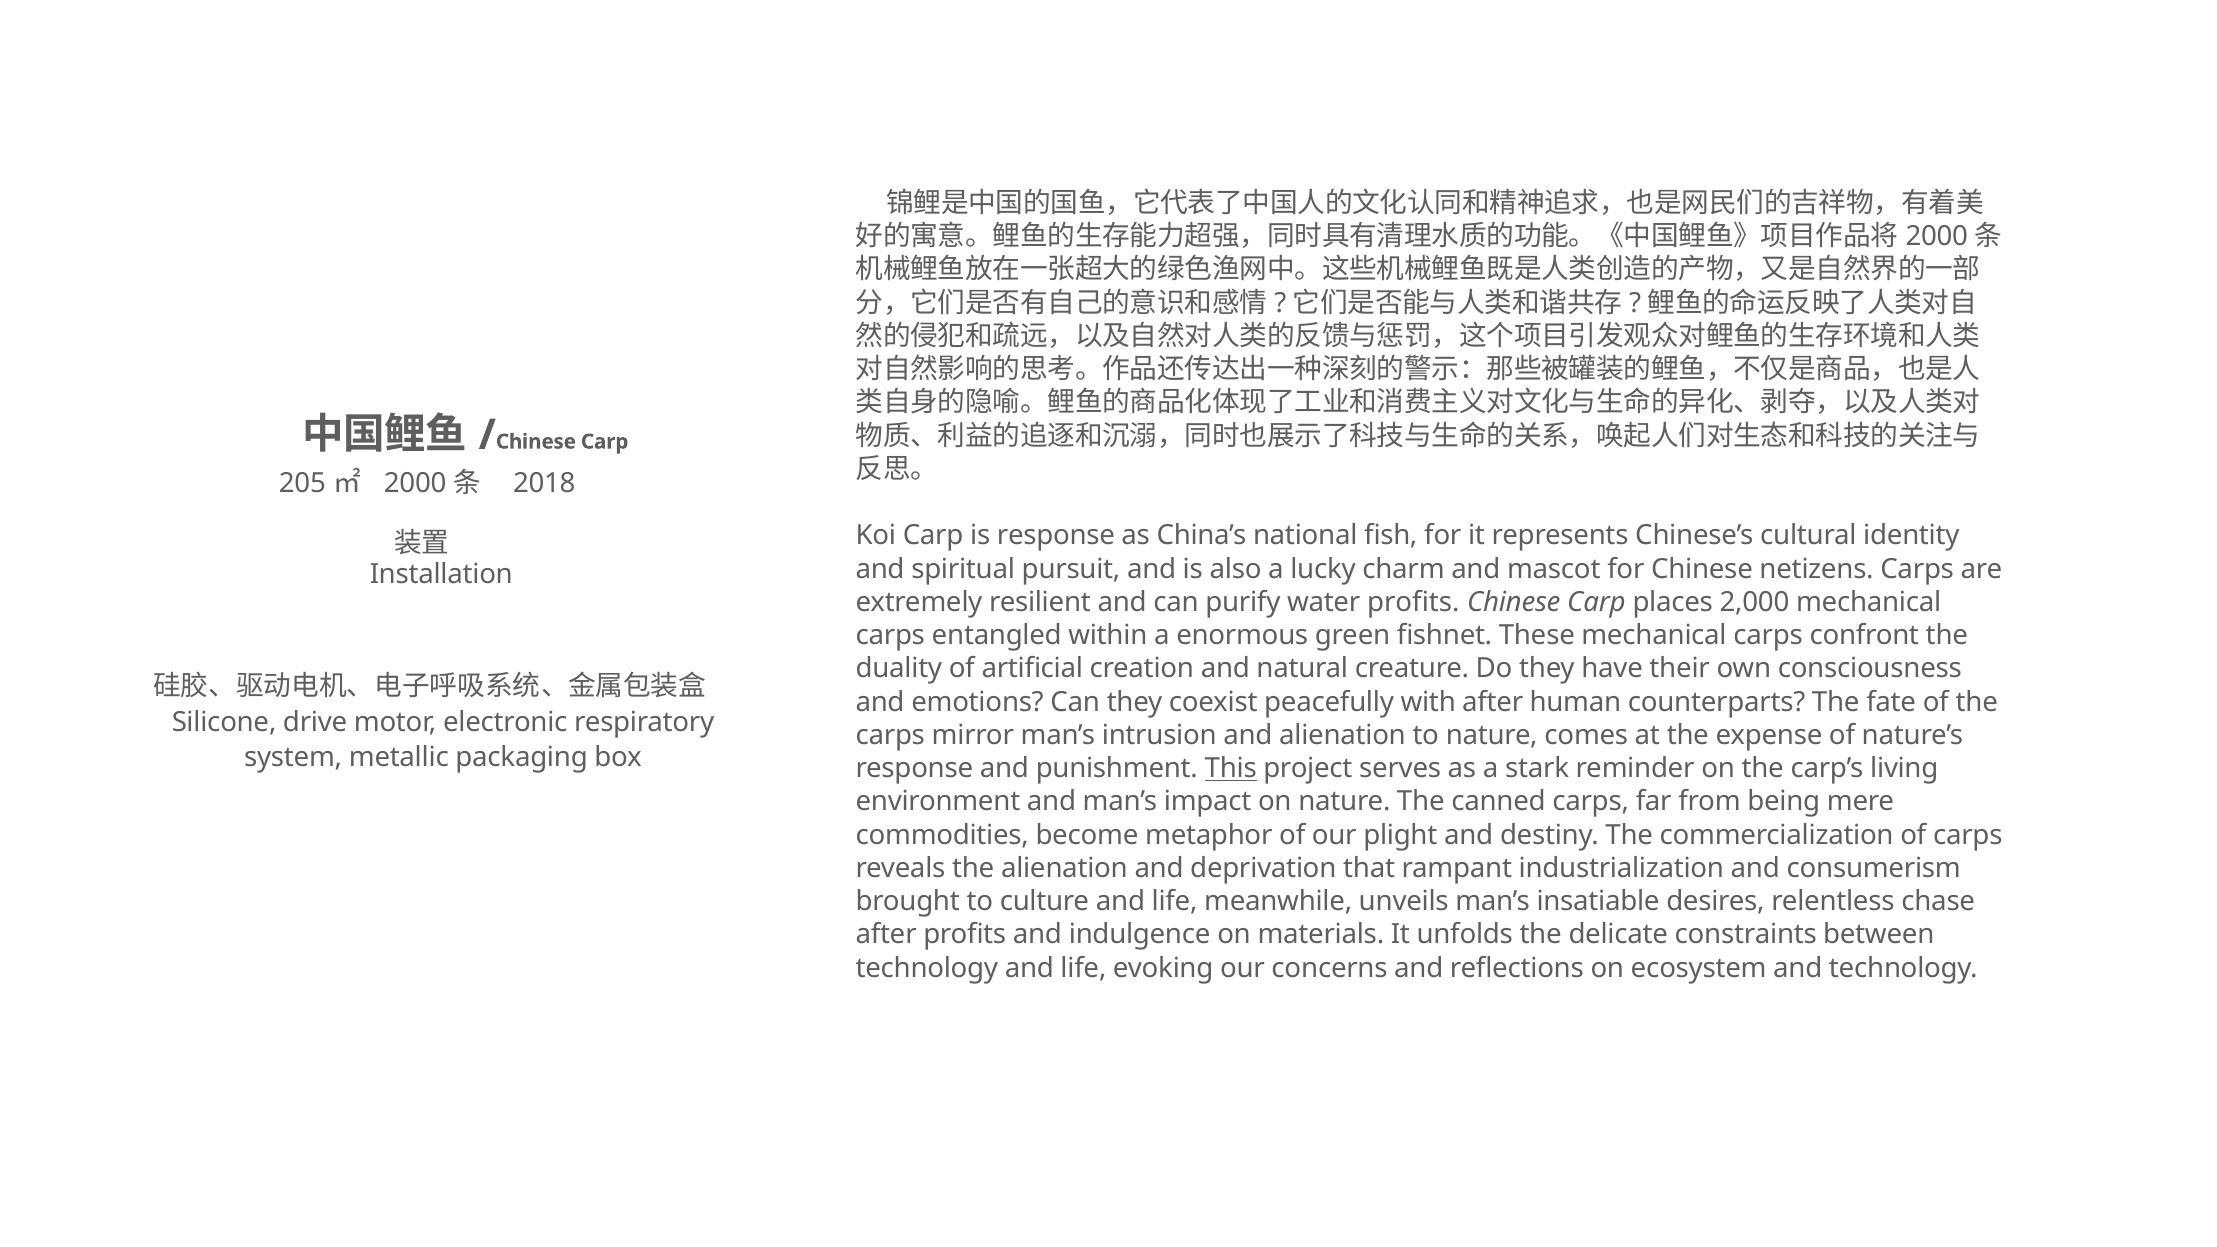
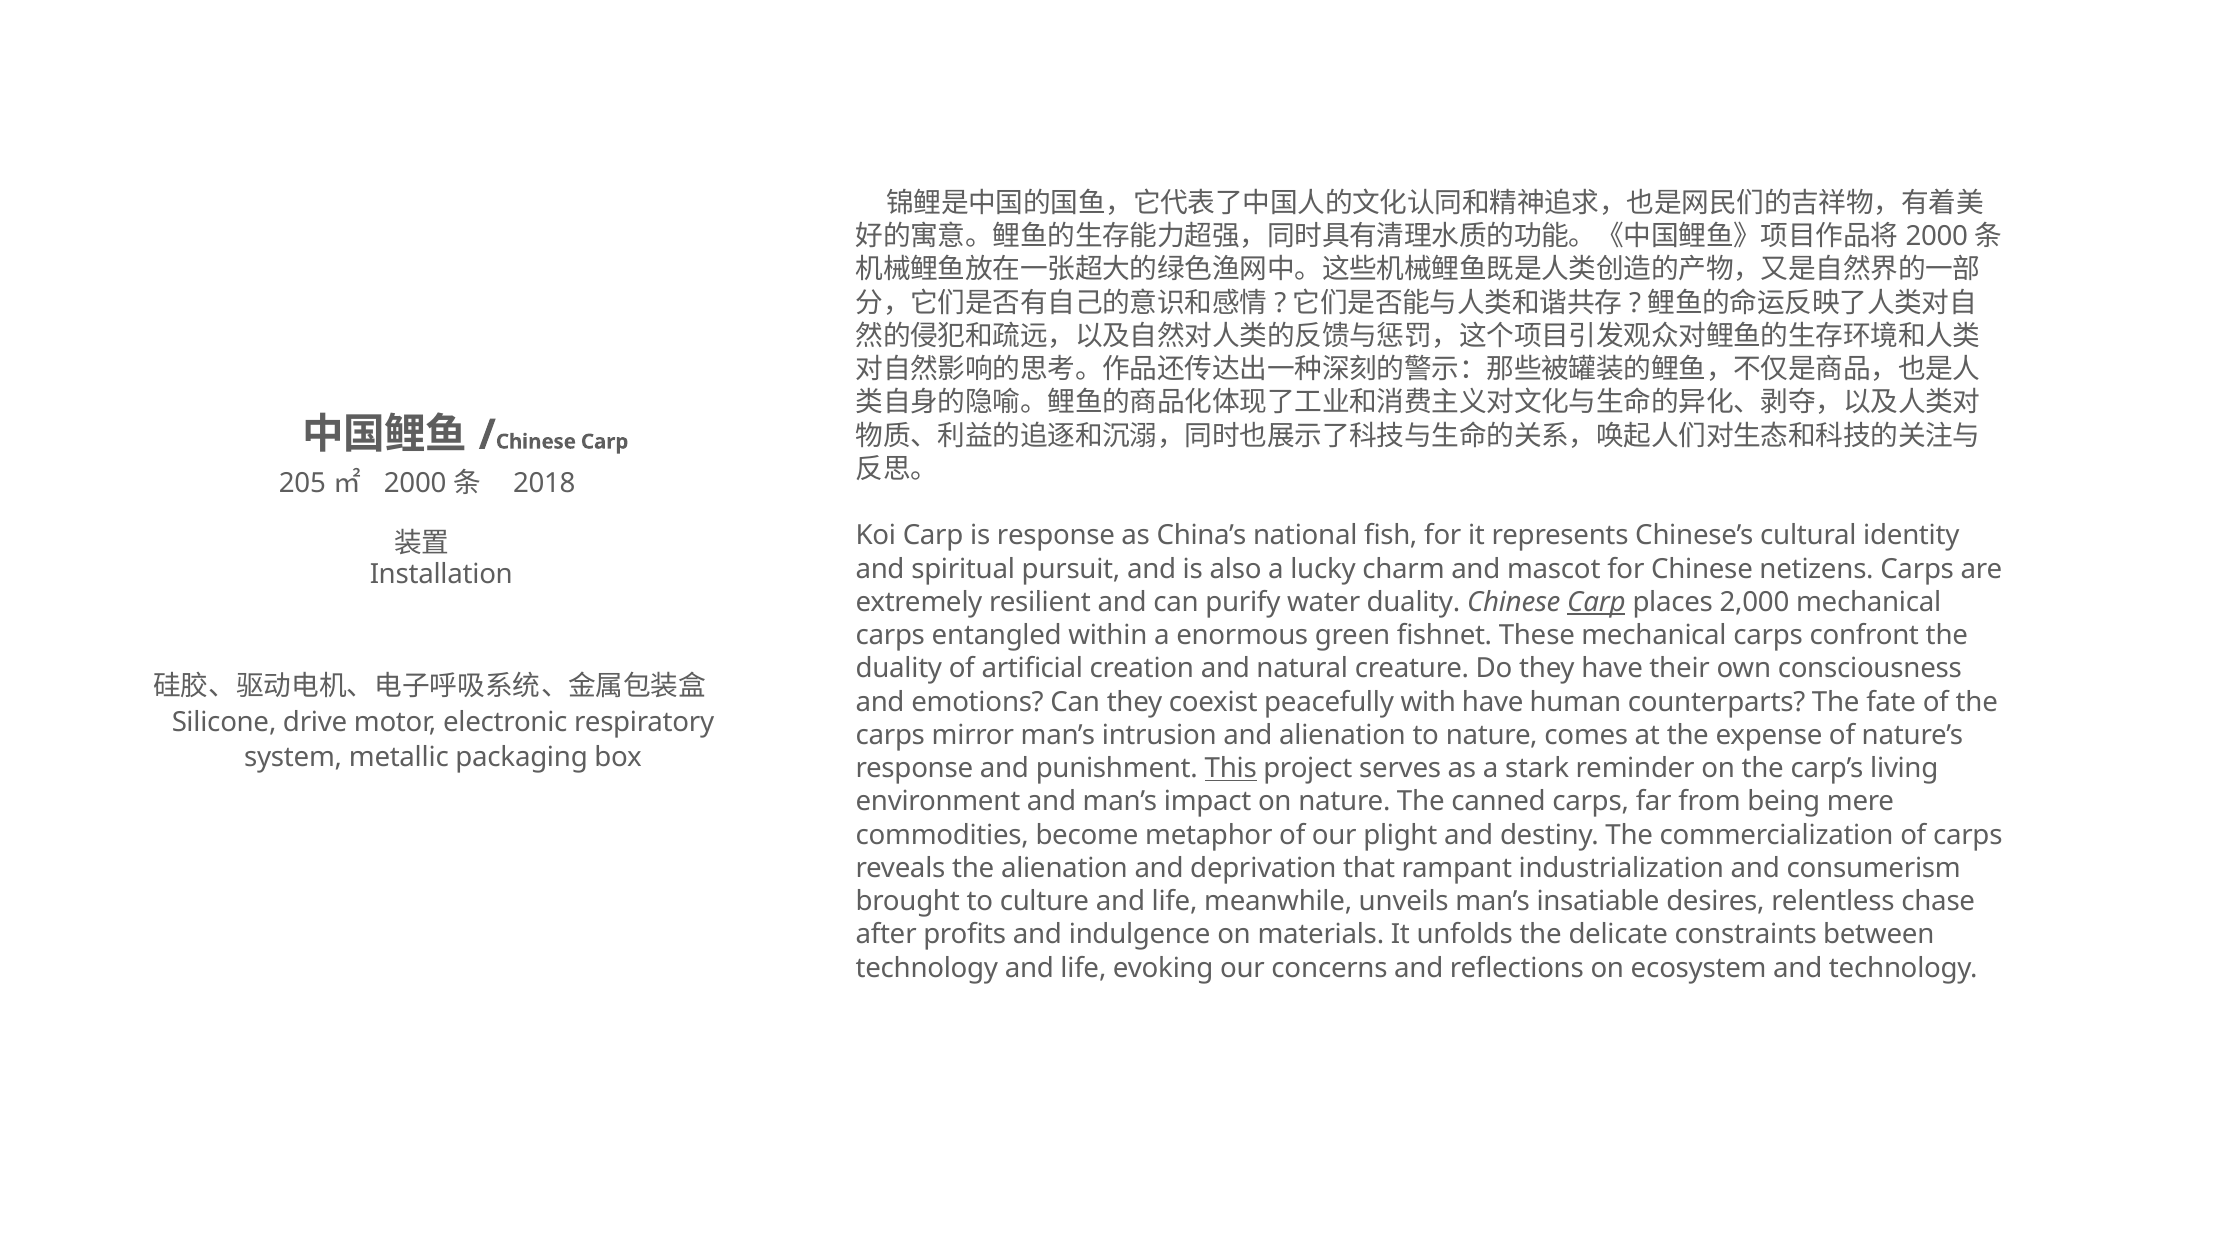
water profits: profits -> duality
Carp at (1596, 602) underline: none -> present
with after: after -> have
